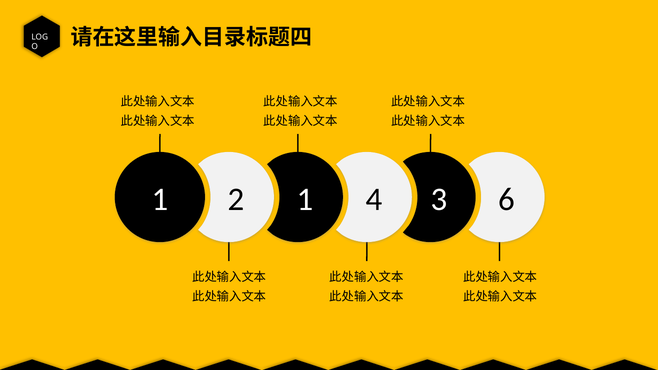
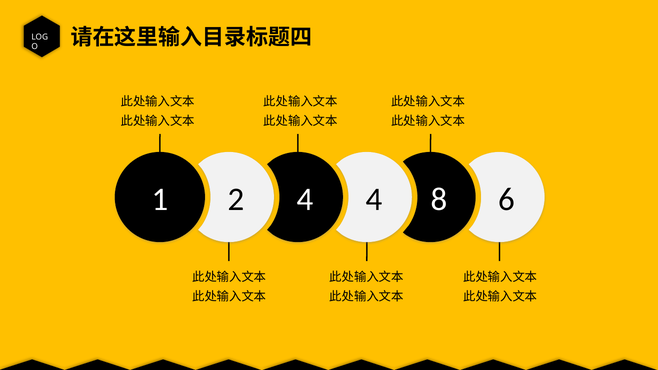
2 1: 1 -> 4
3: 3 -> 8
